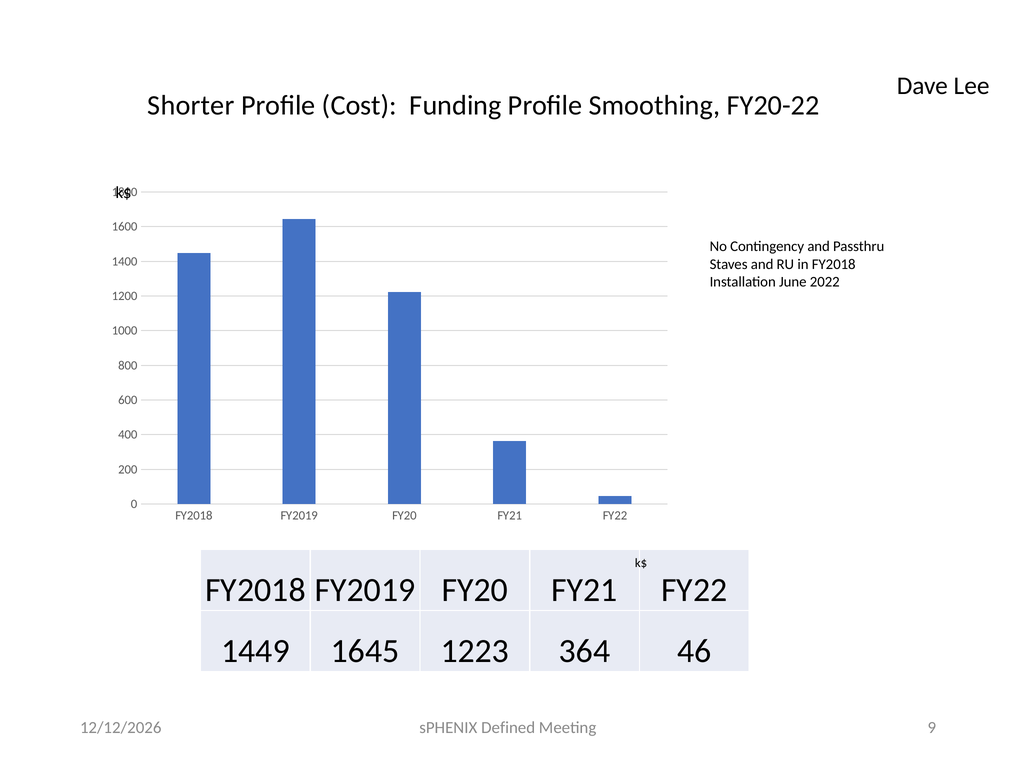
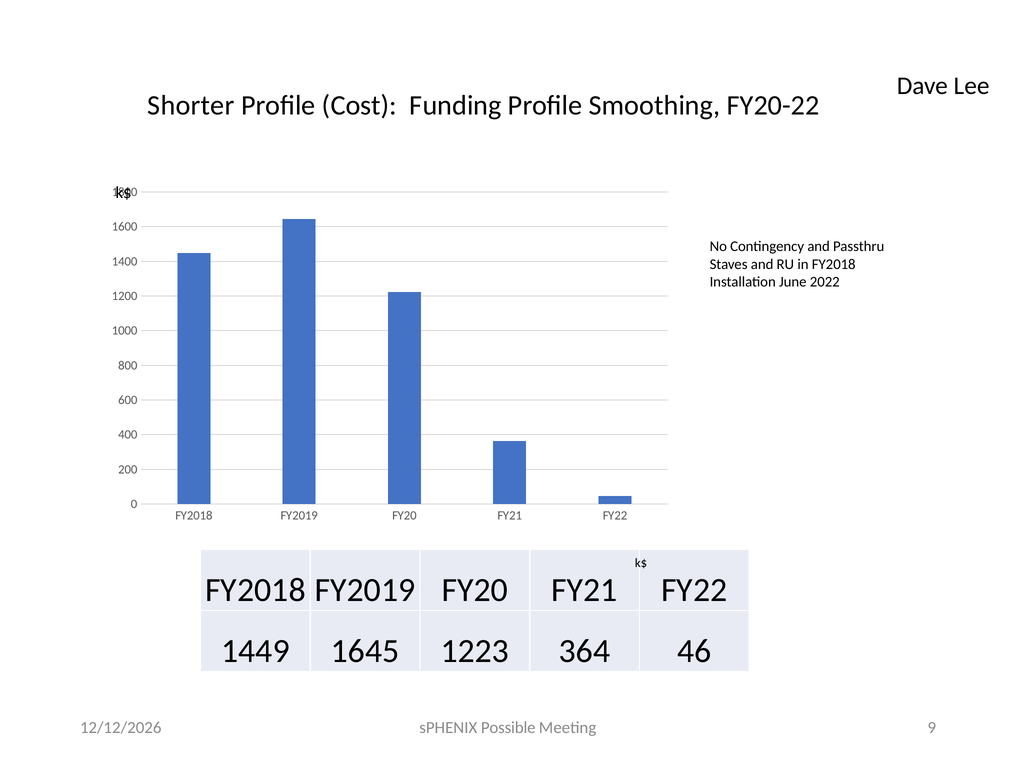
Defined: Defined -> Possible
